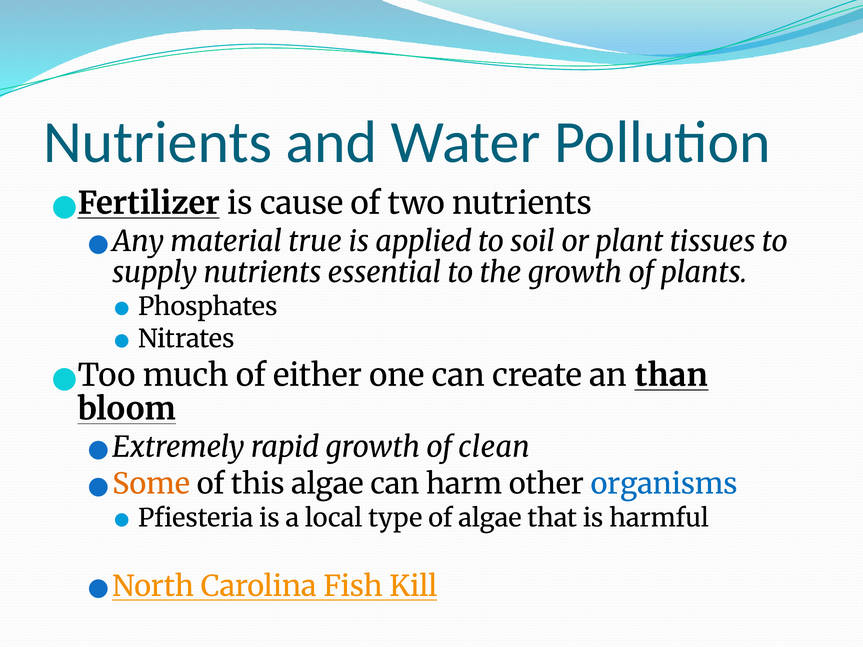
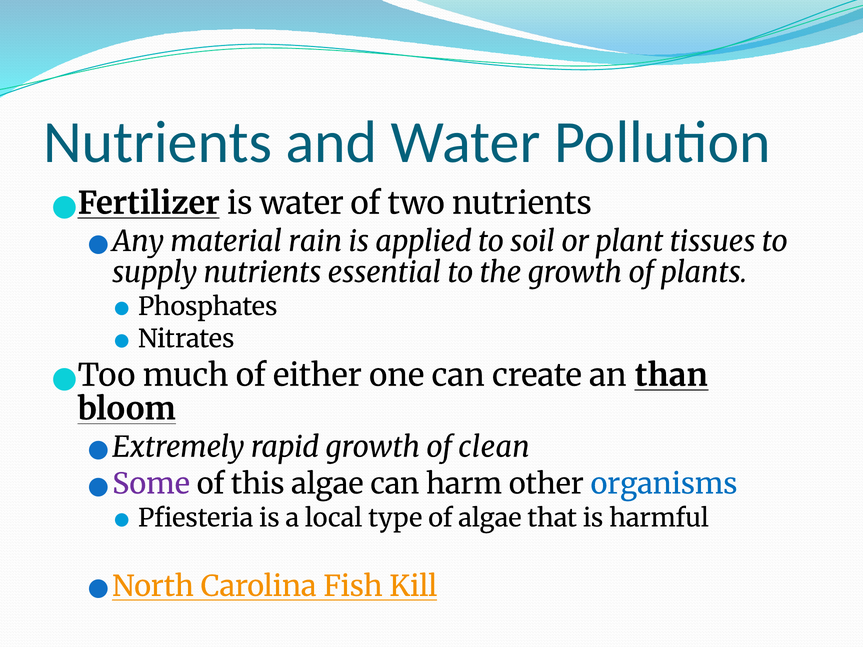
is cause: cause -> water
true: true -> rain
Some colour: orange -> purple
